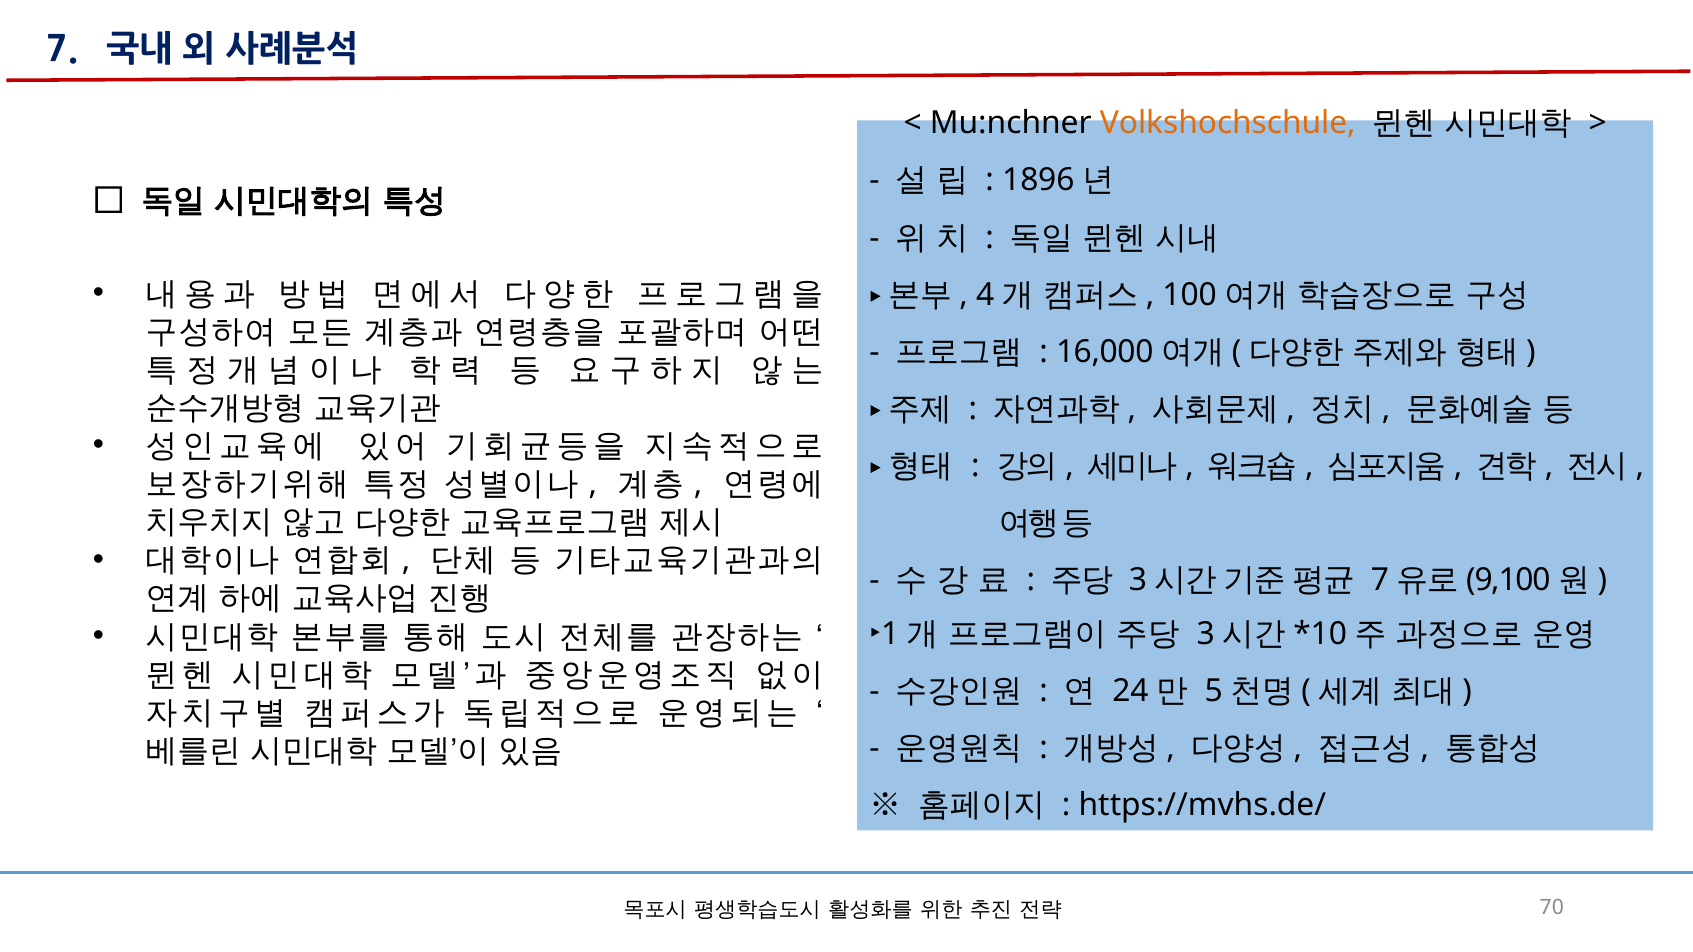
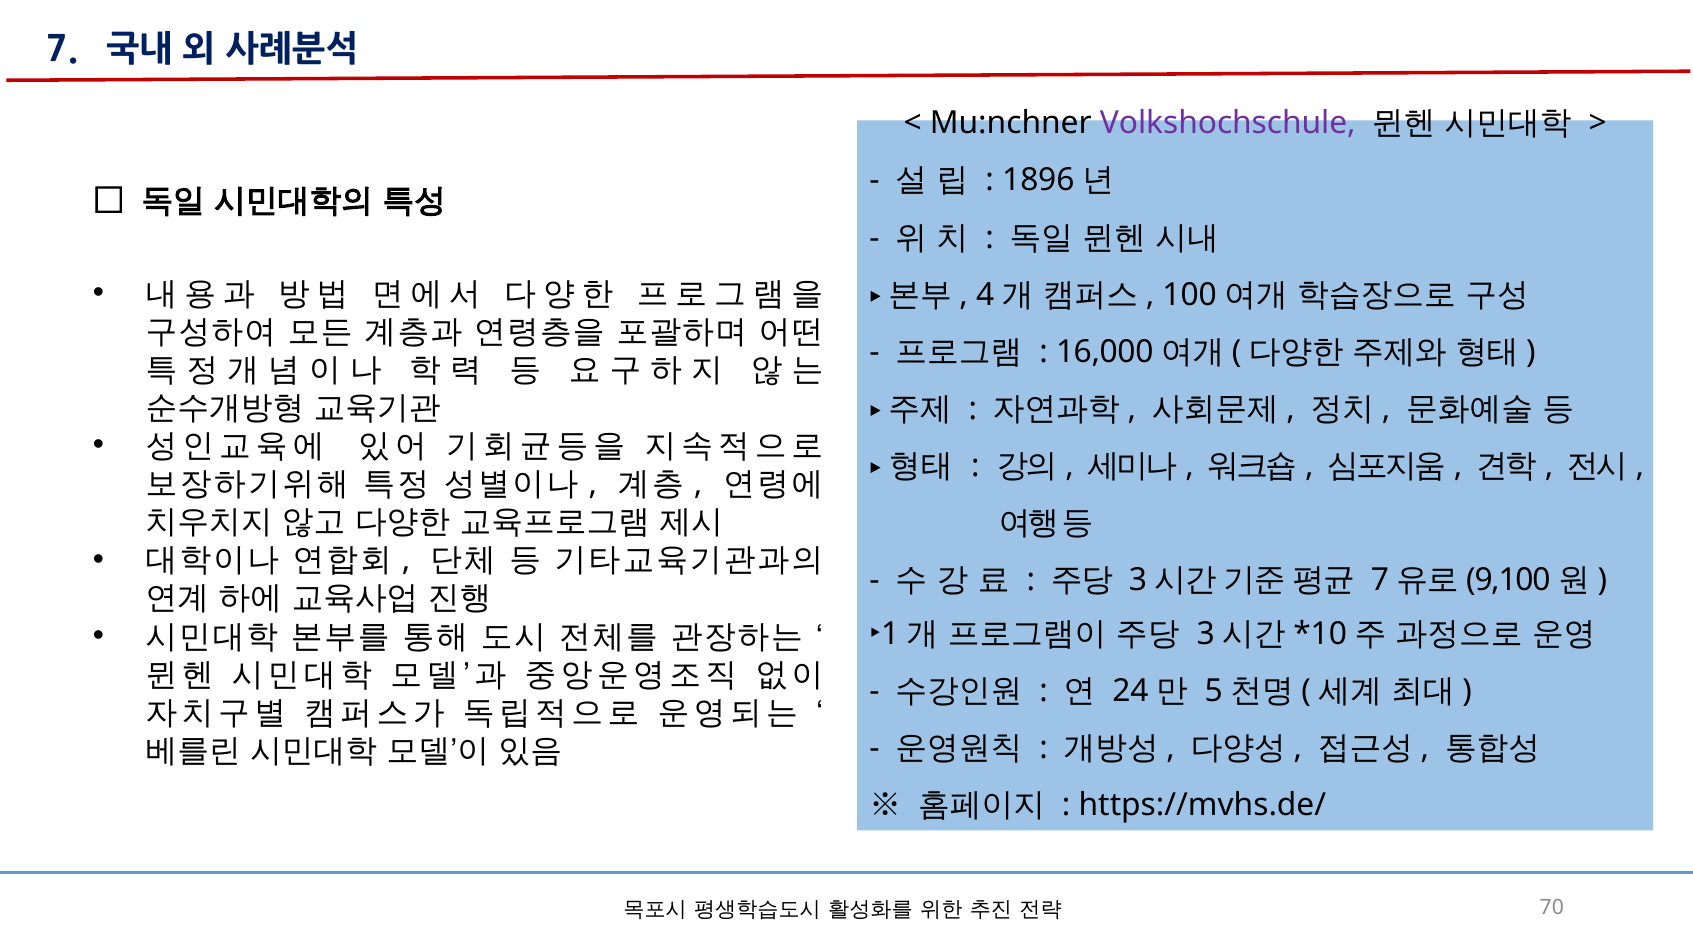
Volkshochschule colour: orange -> purple
